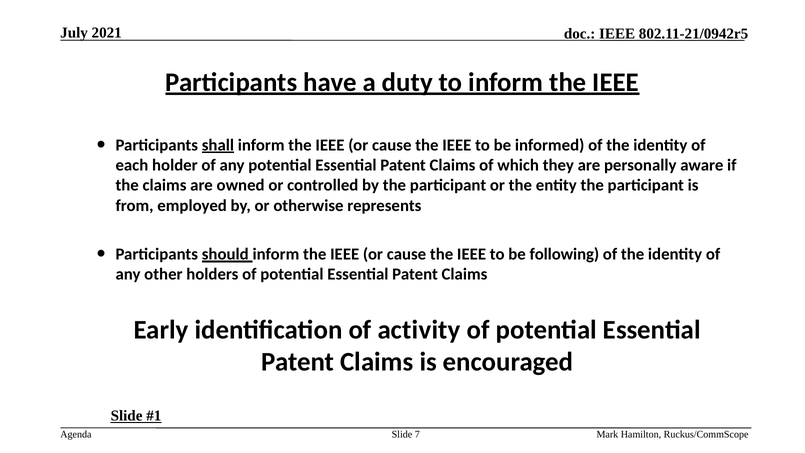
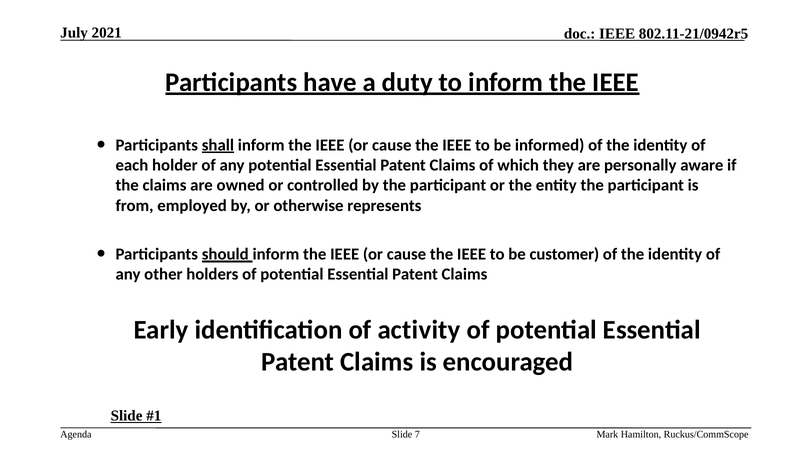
following: following -> customer
